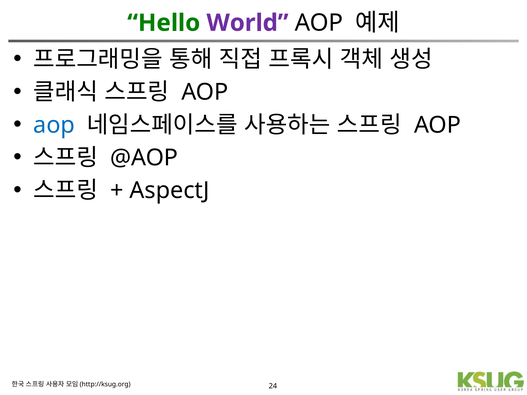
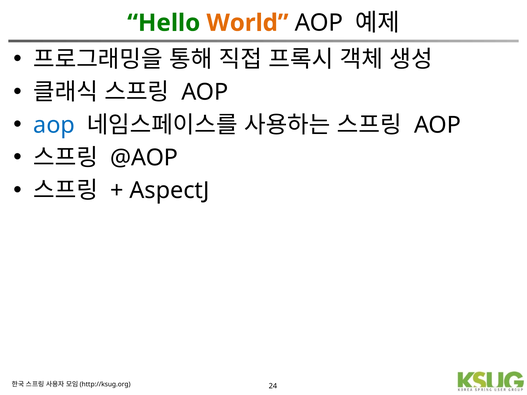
World colour: purple -> orange
